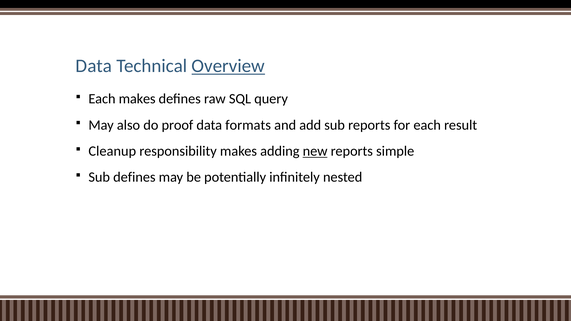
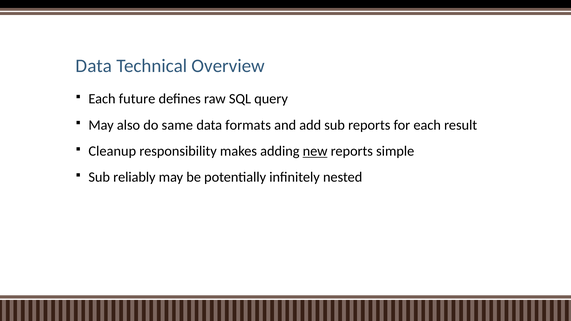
Overview underline: present -> none
Each makes: makes -> future
proof: proof -> same
Sub defines: defines -> reliably
